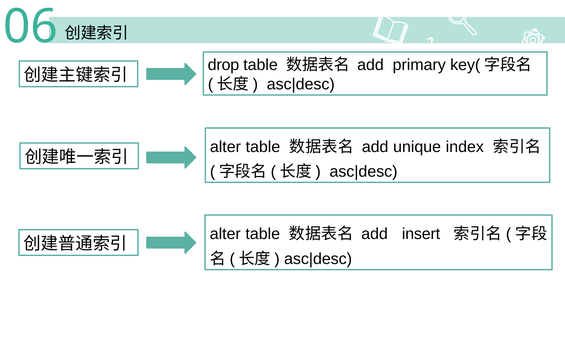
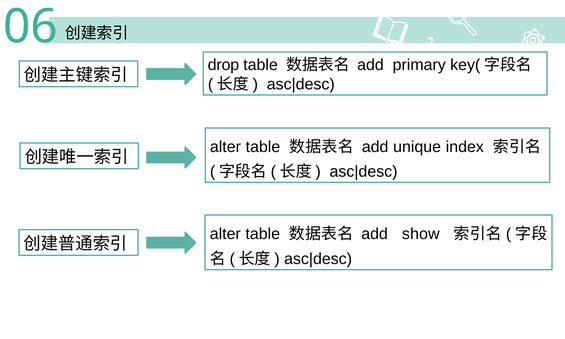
insert: insert -> show
